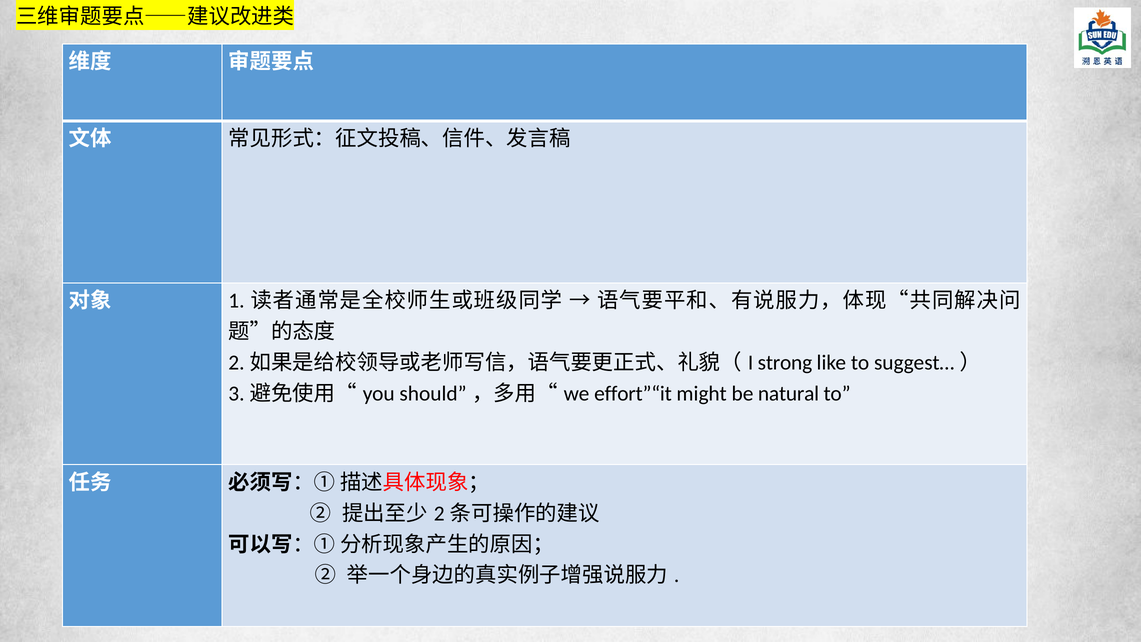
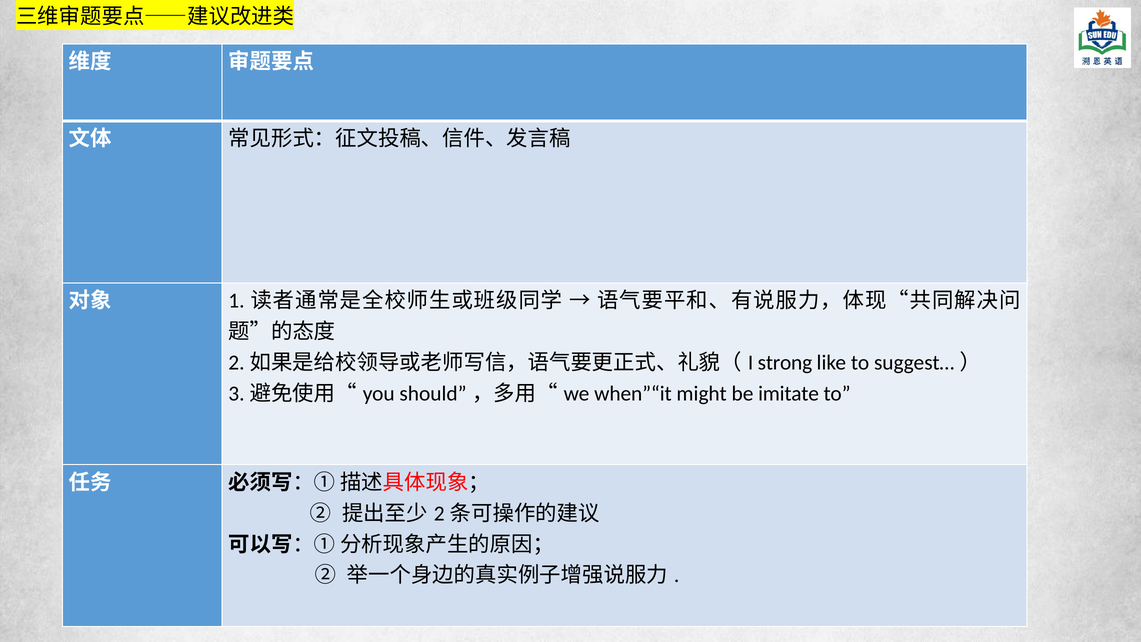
effort”“it: effort”“it -> when”“it
natural: natural -> imitate
